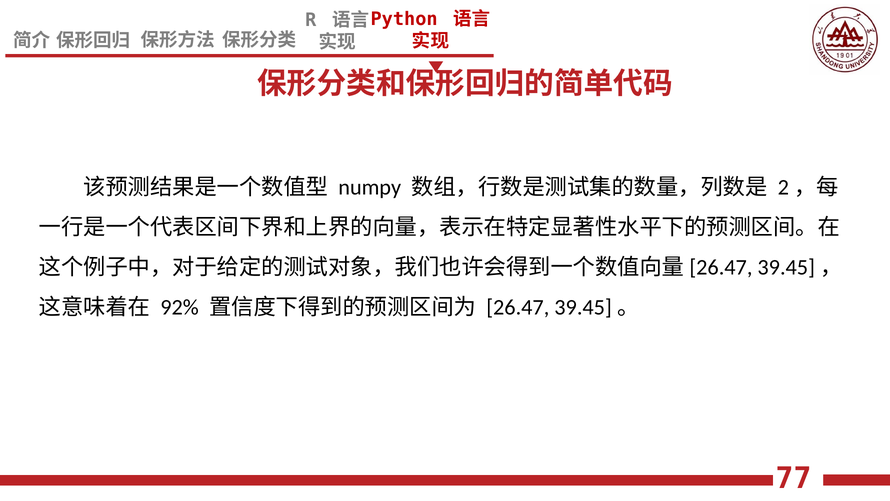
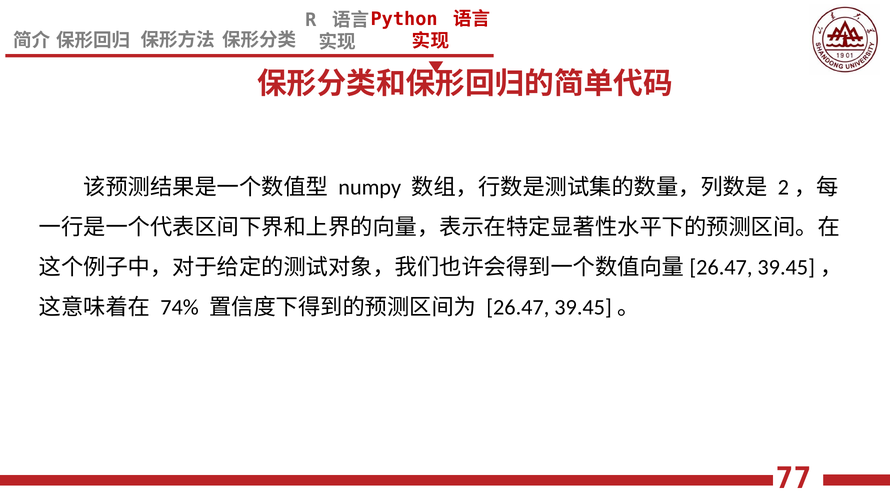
92%: 92% -> 74%
